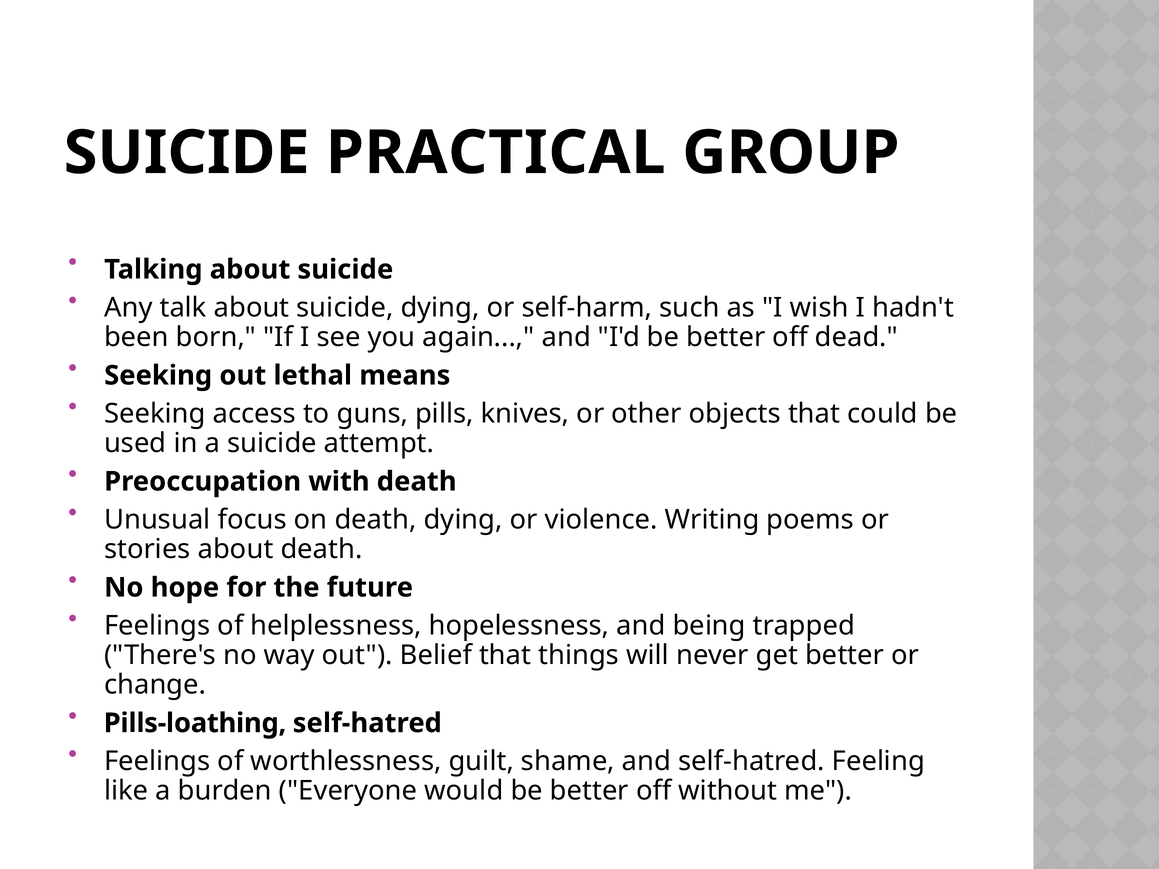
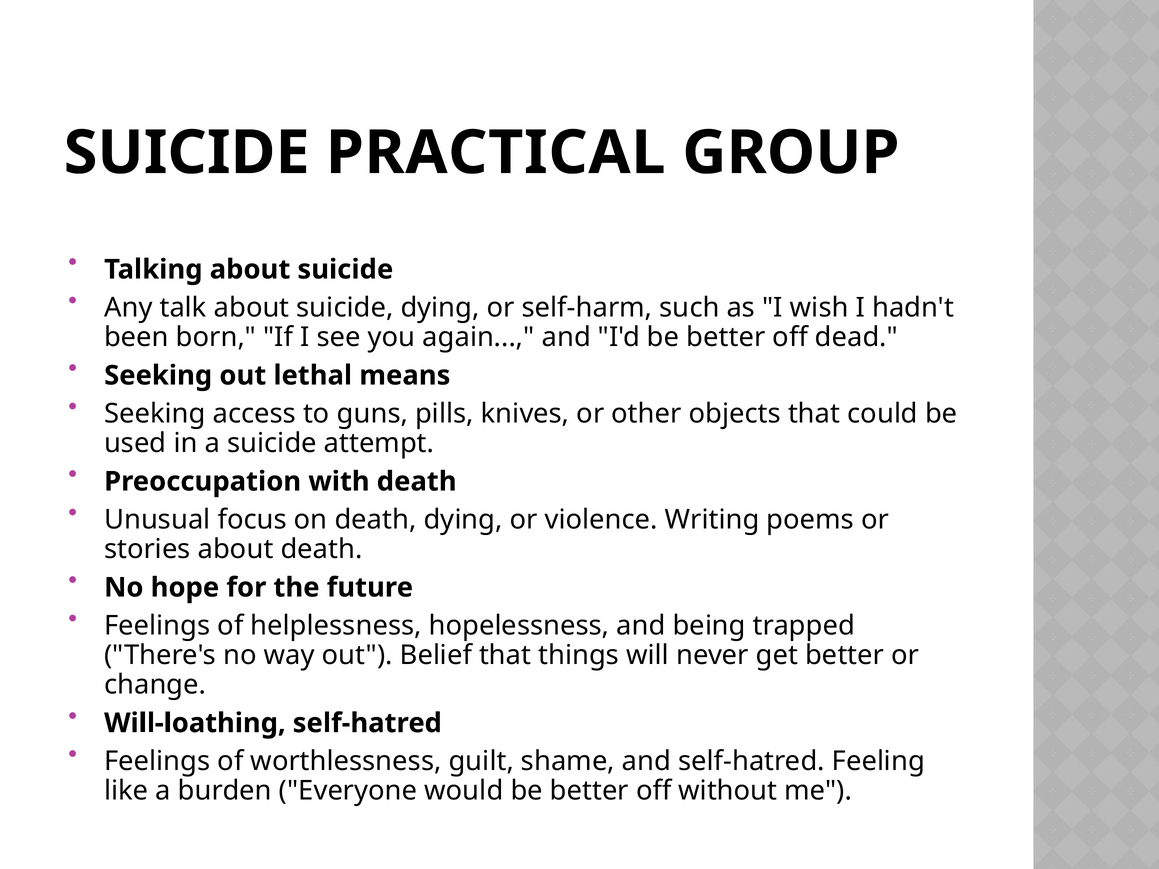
Pills-loathing: Pills-loathing -> Will-loathing
